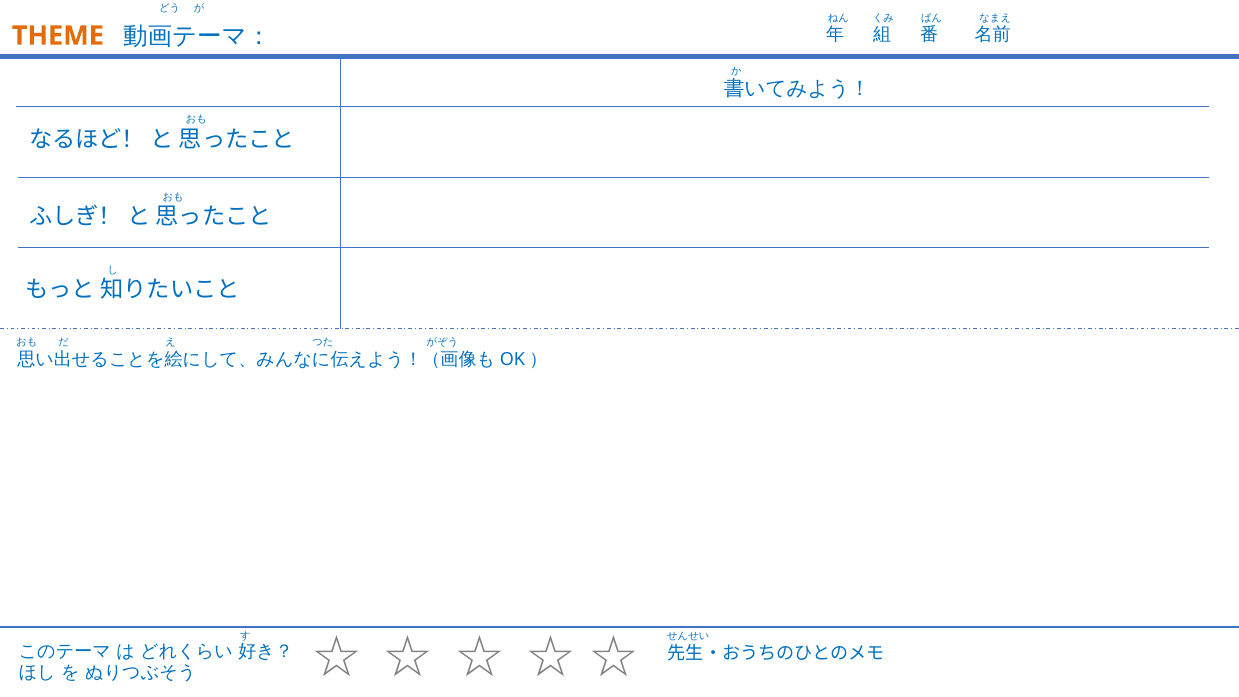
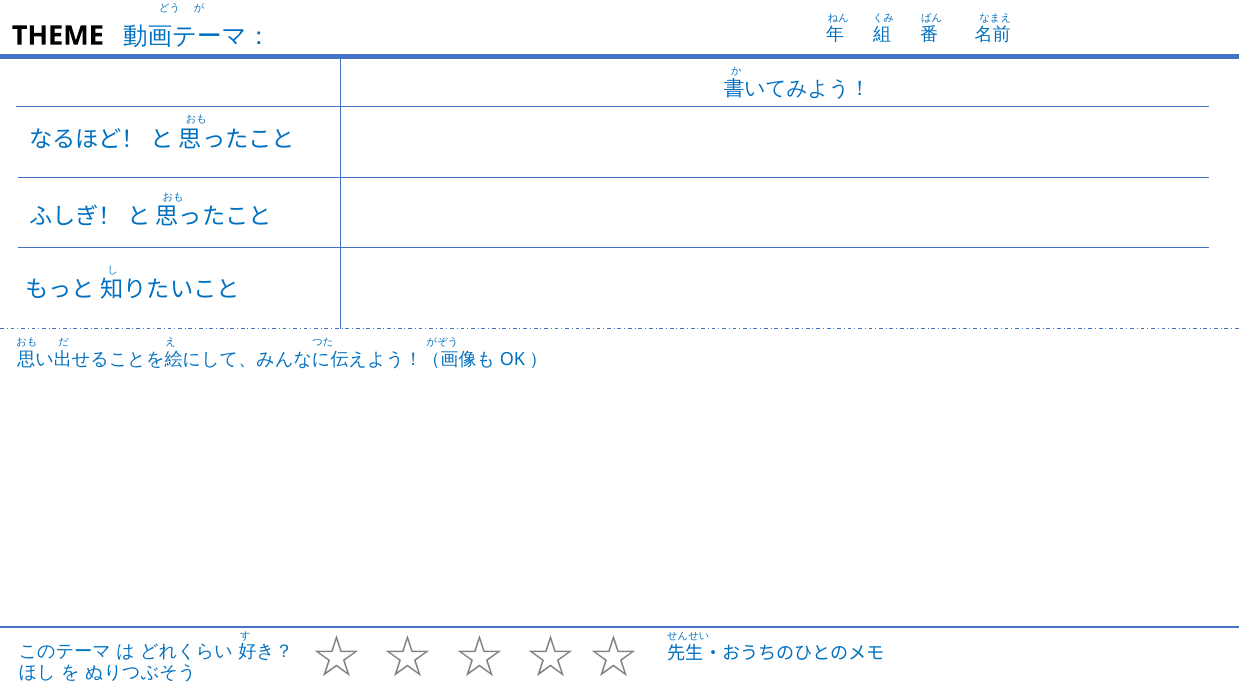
THEME colour: orange -> black
